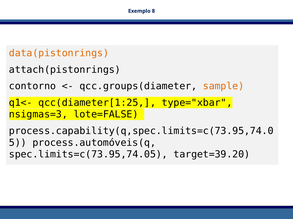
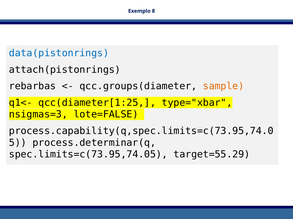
data(pistonrings colour: orange -> blue
contorno: contorno -> rebarbas
process.automóveis(q: process.automóveis(q -> process.determinar(q
target=39.20: target=39.20 -> target=55.29
